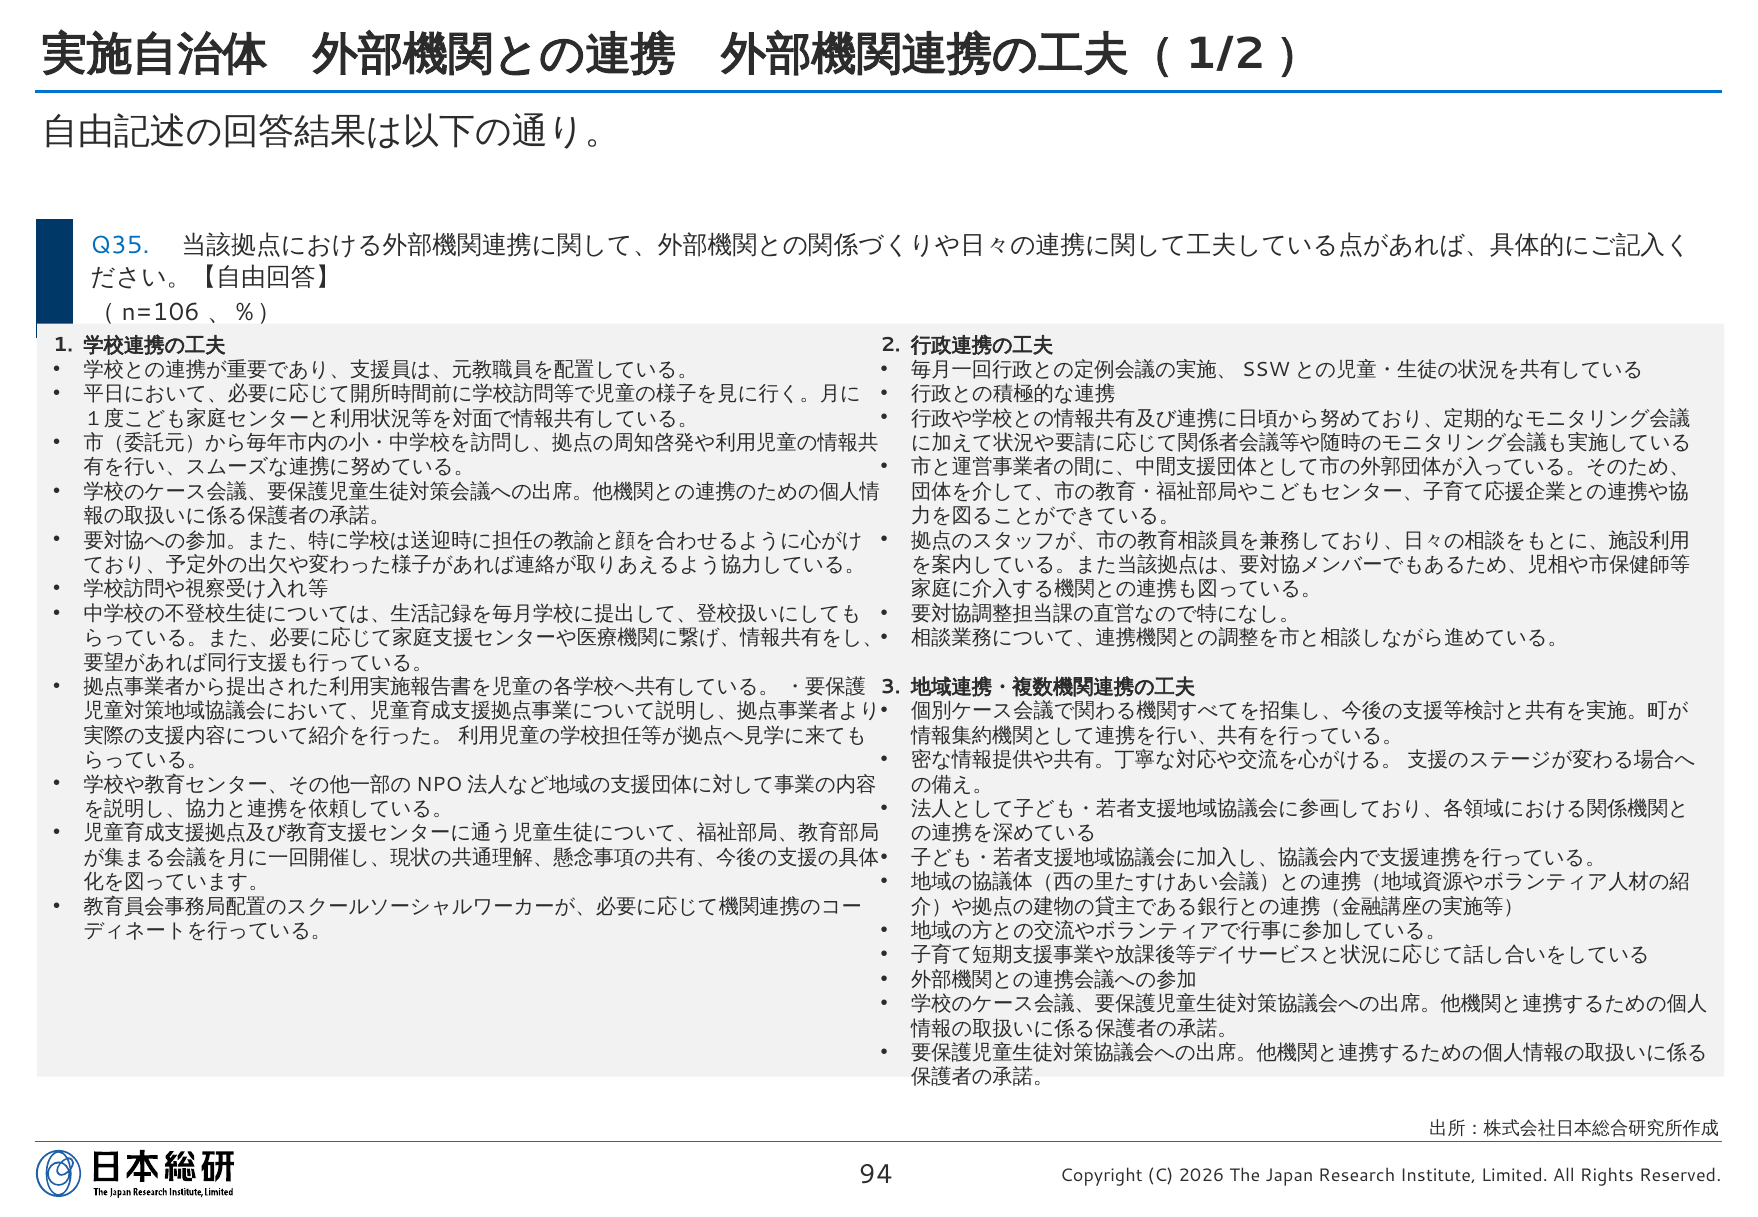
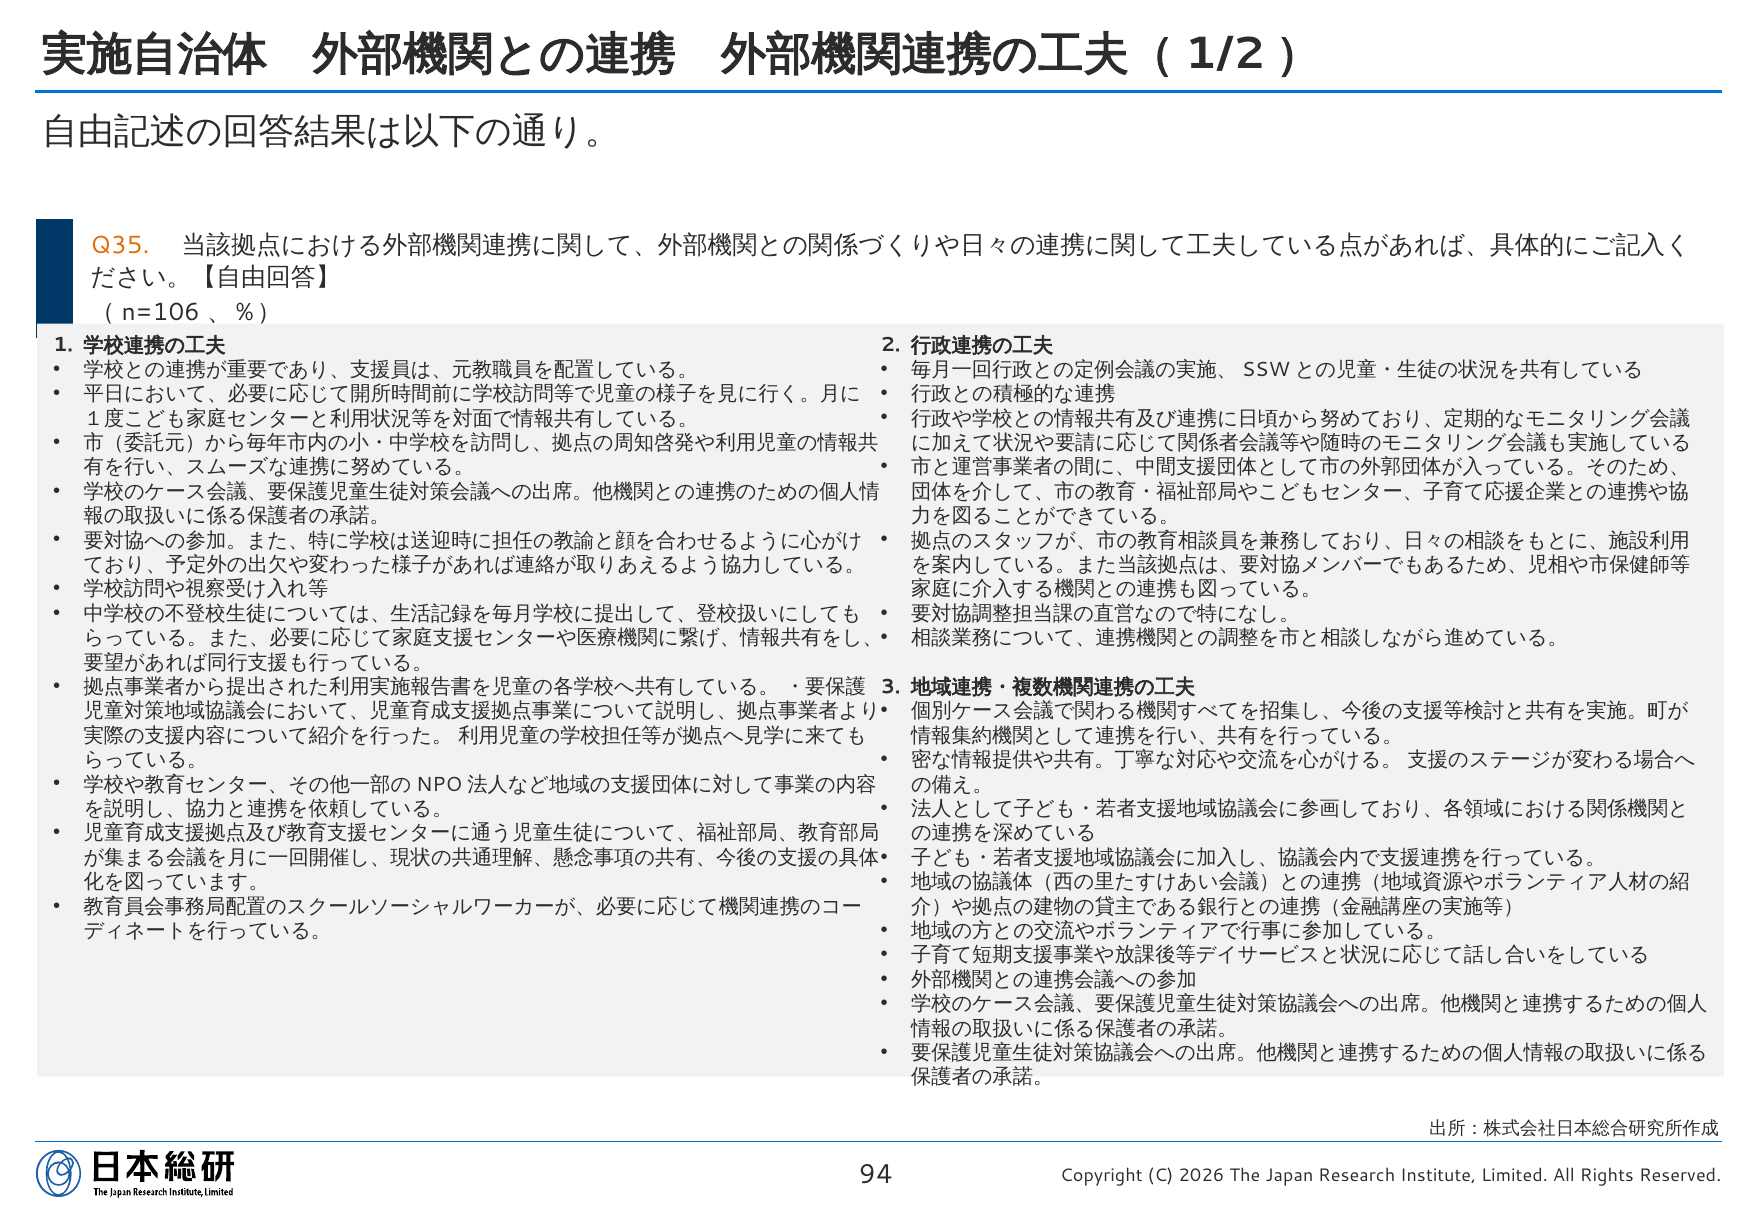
Q35 colour: blue -> orange
